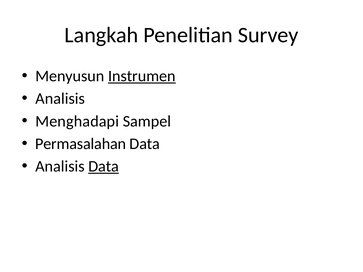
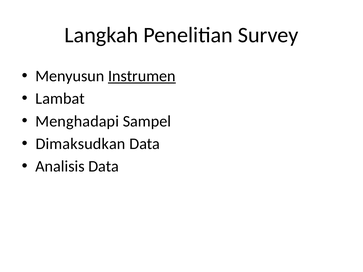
Analisis at (60, 99): Analisis -> Lambat
Permasalahan: Permasalahan -> Dimaksudkan
Data at (104, 167) underline: present -> none
